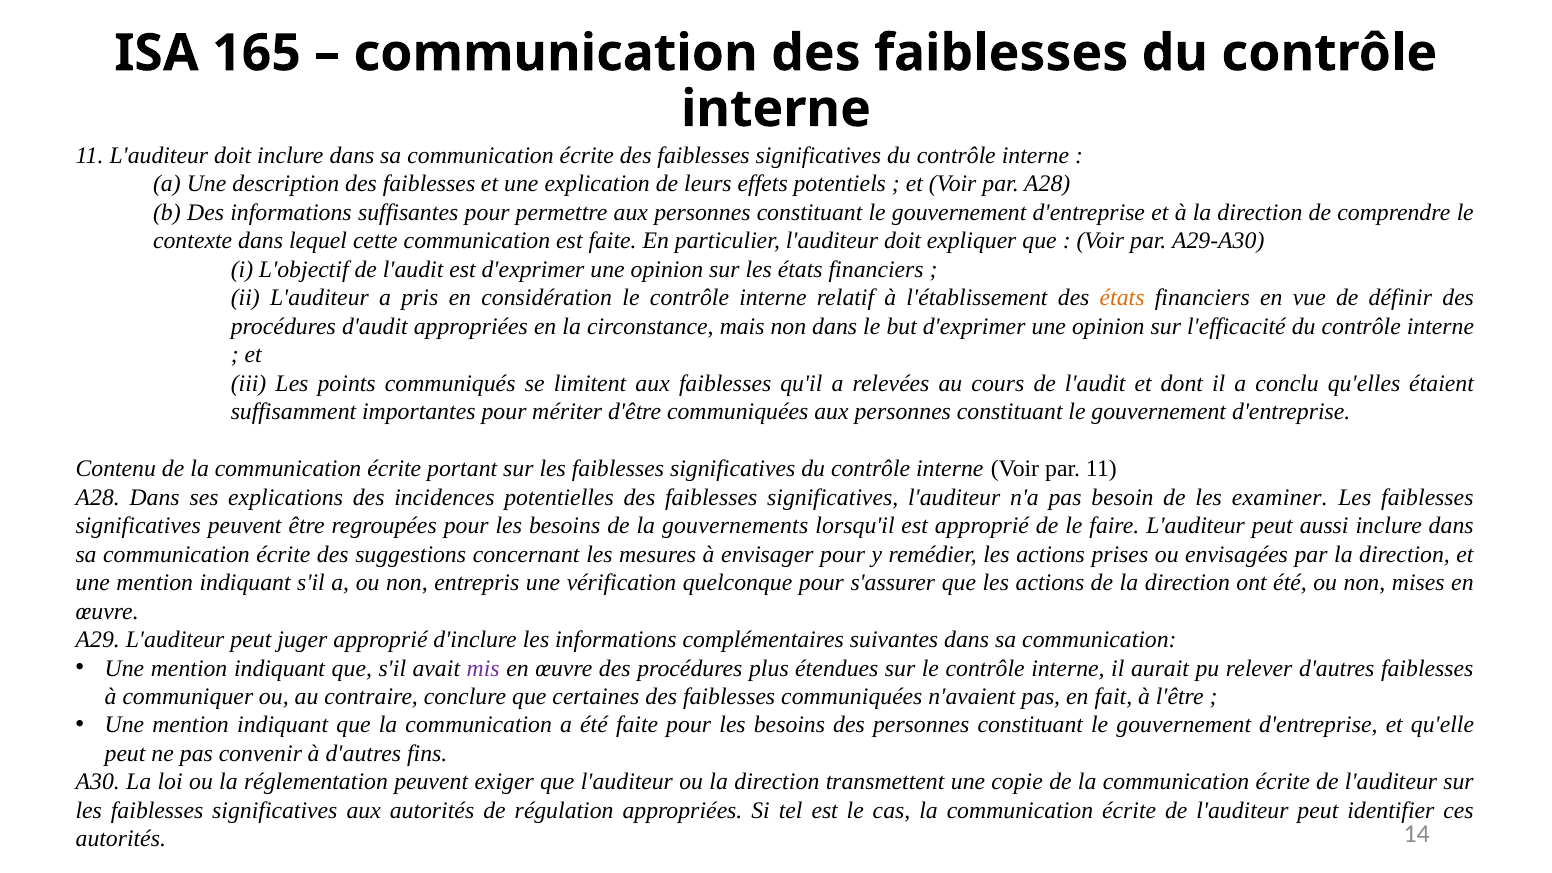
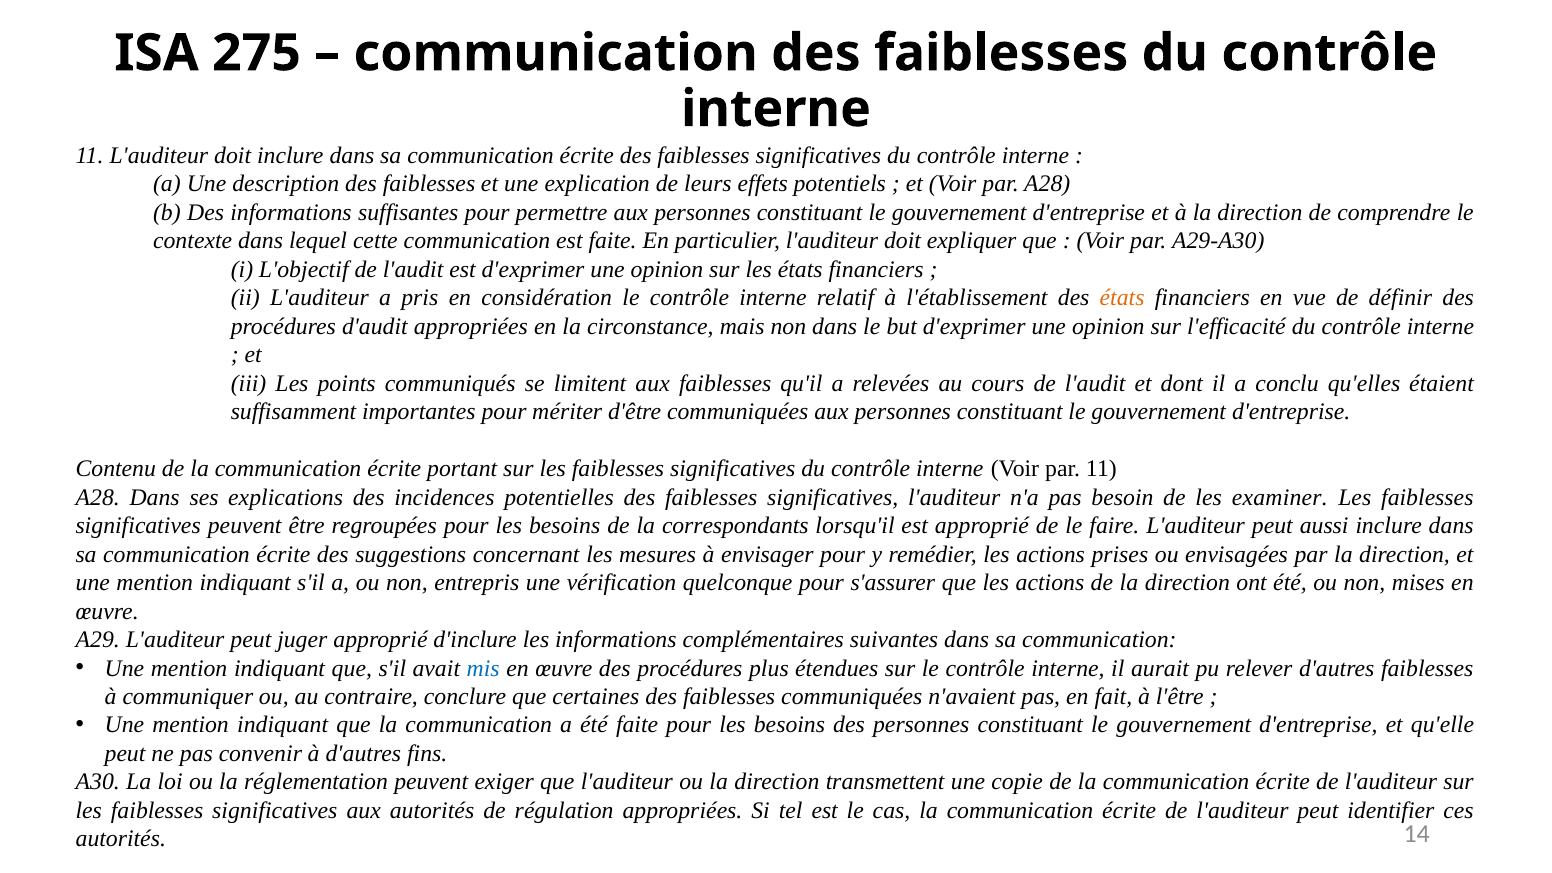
165: 165 -> 275
gouvernements: gouvernements -> correspondants
mis colour: purple -> blue
